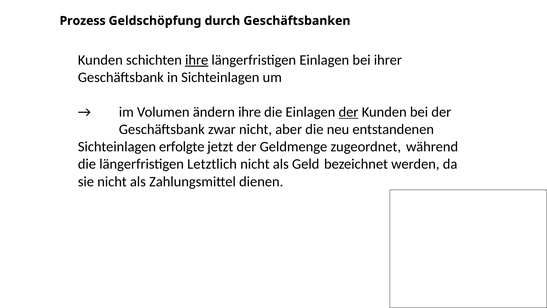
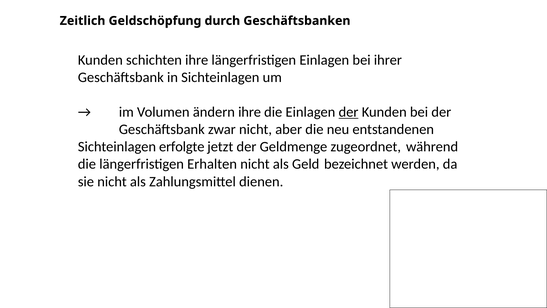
Prozess: Prozess -> Zeitlich
ihre at (197, 60) underline: present -> none
Letztlich: Letztlich -> Erhalten
